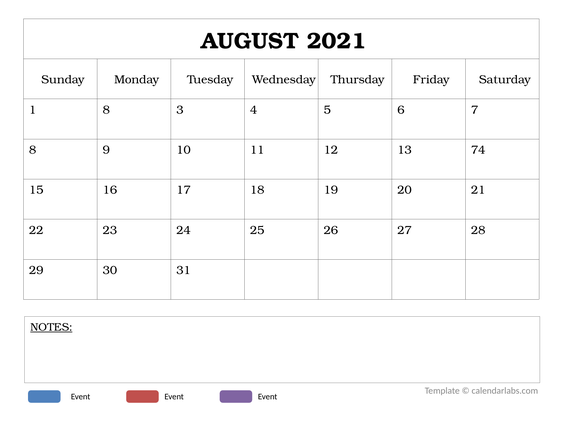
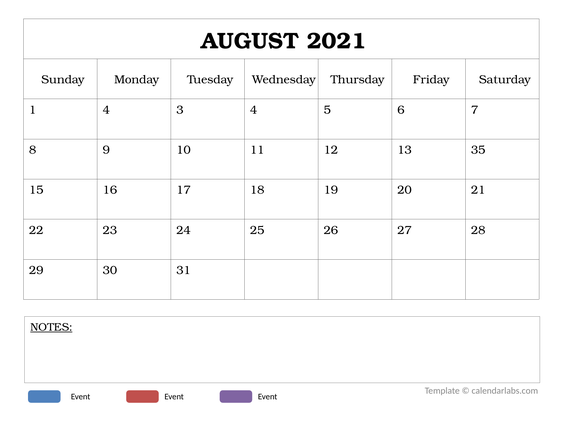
1 8: 8 -> 4
74: 74 -> 35
